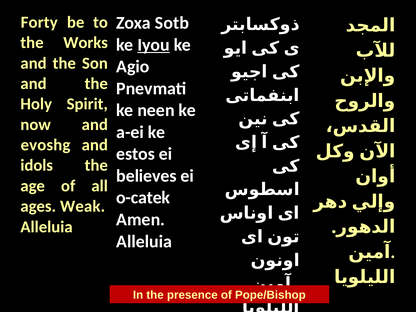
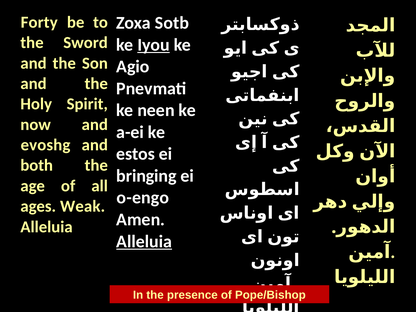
Works: Works -> Sword
idols: idols -> both
believes: believes -> bringing
o-catek: o-catek -> o-engo
Alleluia at (144, 241) underline: none -> present
